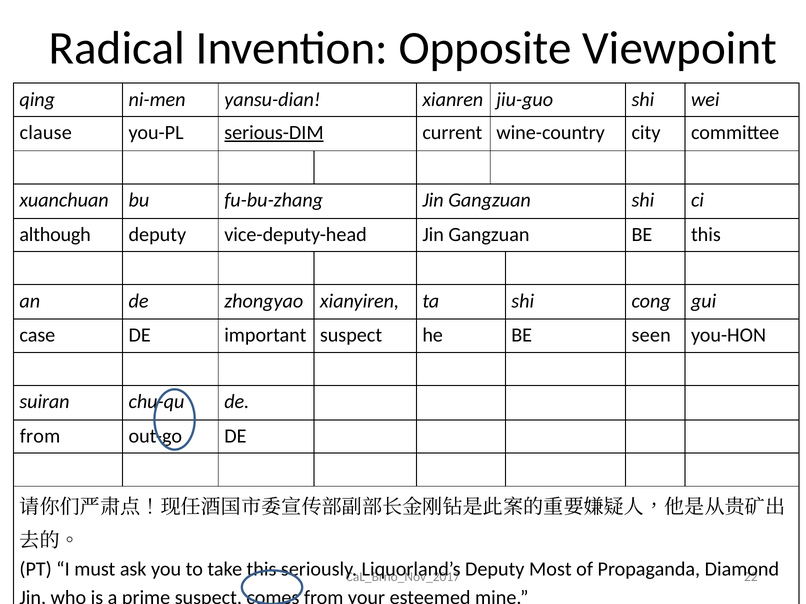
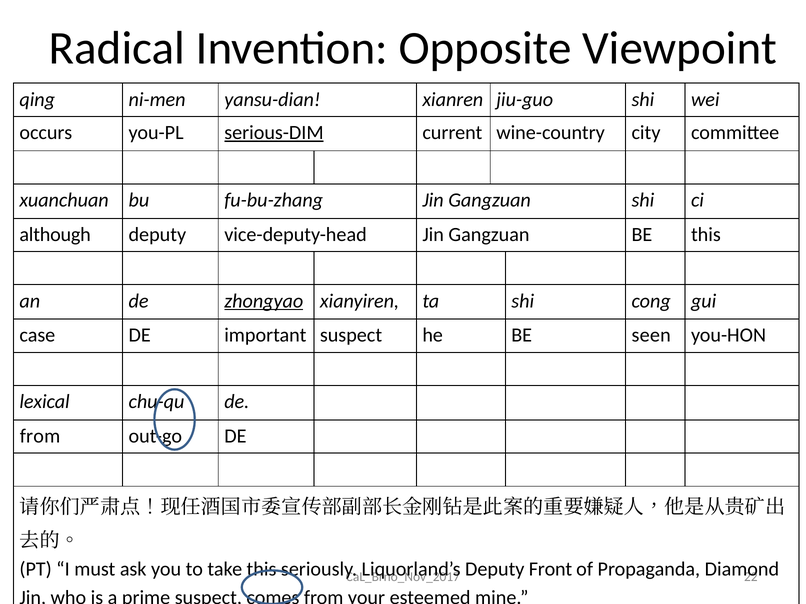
clause: clause -> occurs
zhongyao underline: none -> present
suiran: suiran -> lexical
Most: Most -> Front
